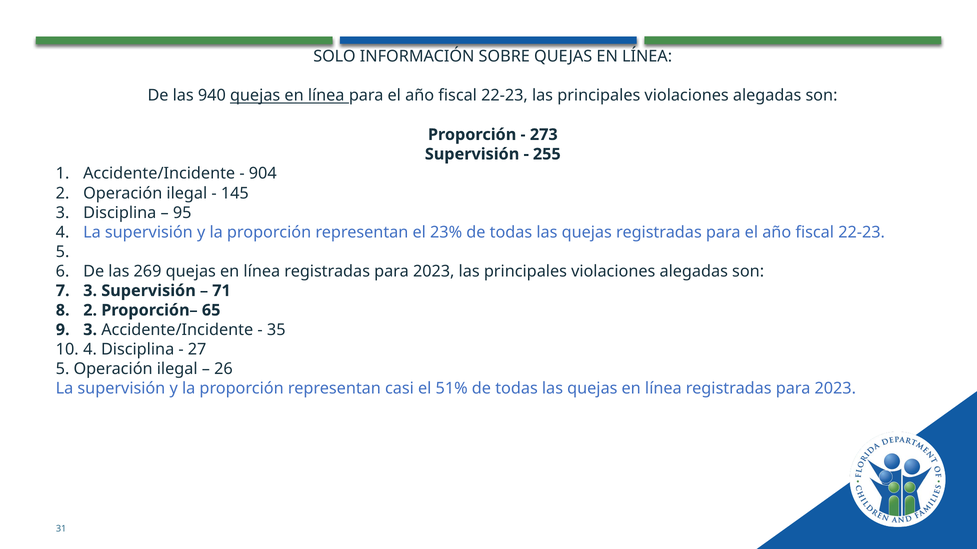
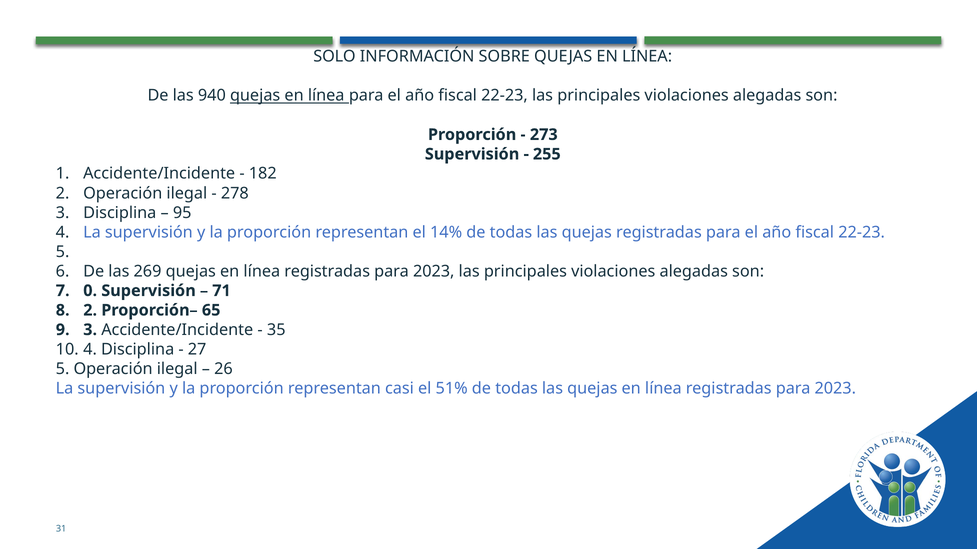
904: 904 -> 182
145: 145 -> 278
23%: 23% -> 14%
3 at (90, 291): 3 -> 0
